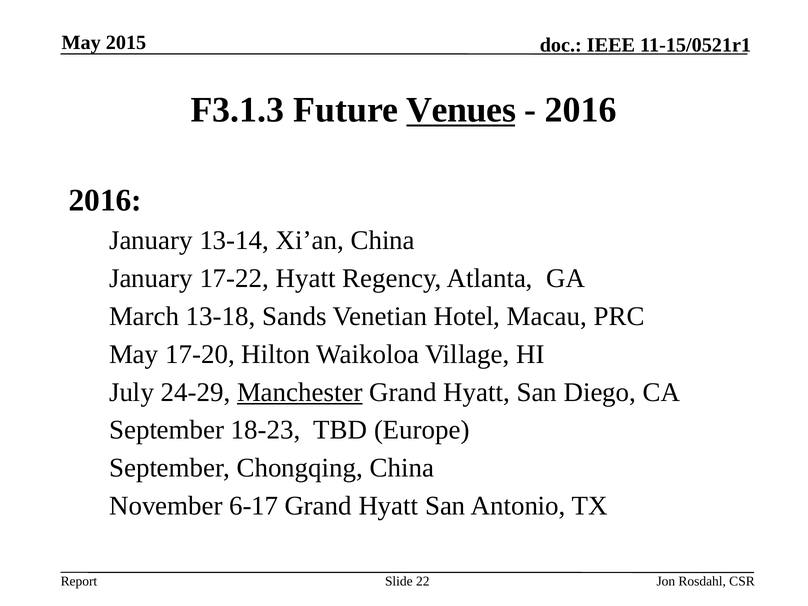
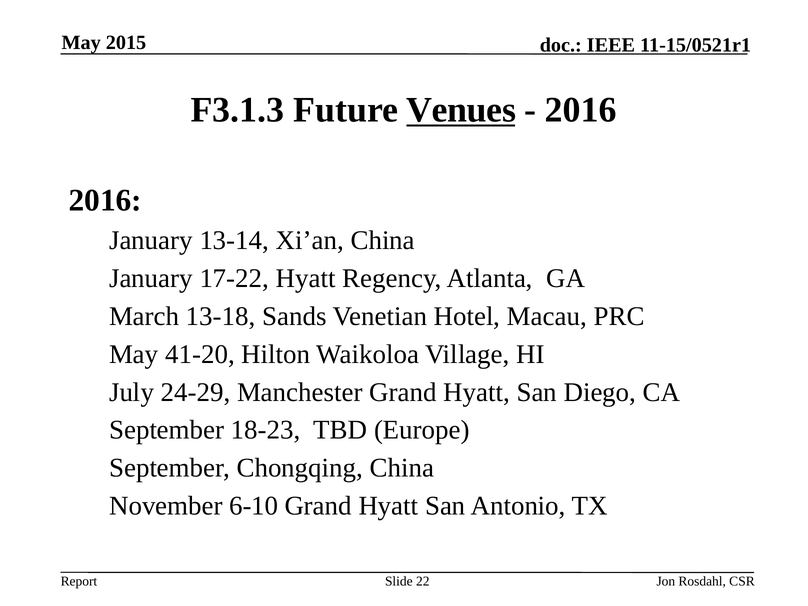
17-20: 17-20 -> 41-20
Manchester underline: present -> none
6-17: 6-17 -> 6-10
